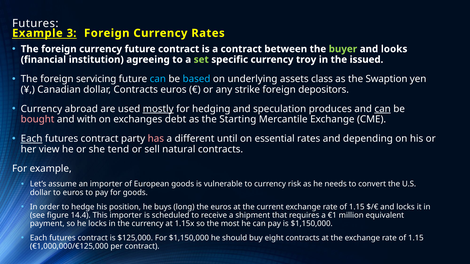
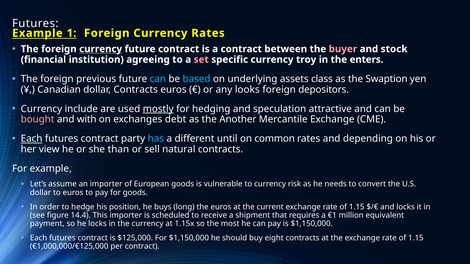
3: 3 -> 1
currency at (101, 49) underline: none -> present
buyer colour: light green -> pink
looks: looks -> stock
set colour: light green -> pink
issued: issued -> enters
servicing: servicing -> previous
strike: strike -> looks
abroad: abroad -> include
produces: produces -> attractive
can at (383, 109) underline: present -> none
Starting: Starting -> Another
has colour: pink -> light blue
essential: essential -> common
tend: tend -> than
